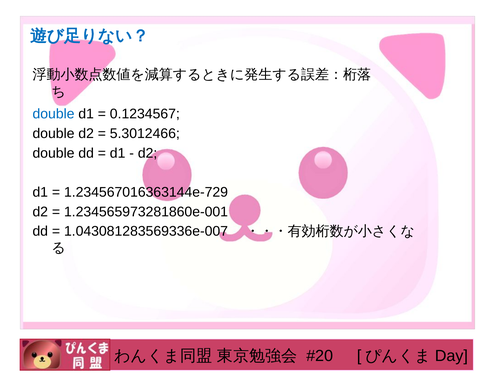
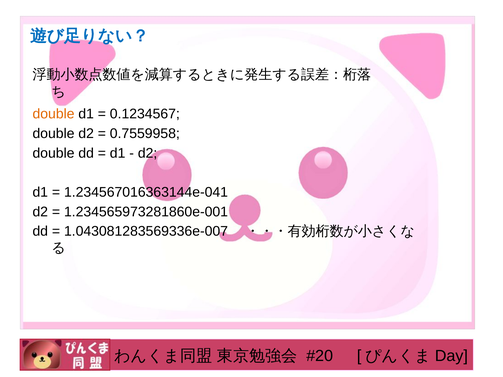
double at (54, 114) colour: blue -> orange
5.3012466: 5.3012466 -> 0.7559958
1.234567016363144e-729: 1.234567016363144e-729 -> 1.234567016363144e-041
